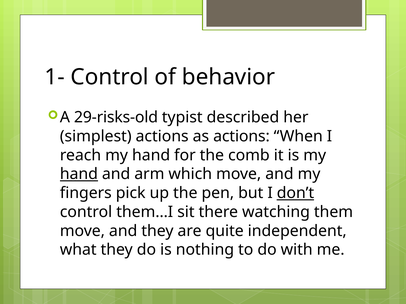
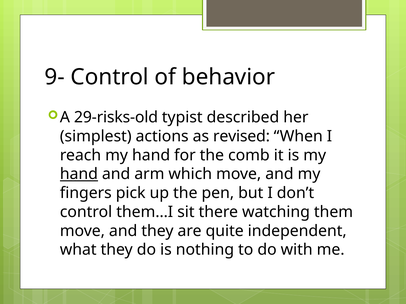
1-: 1- -> 9-
as actions: actions -> revised
don’t underline: present -> none
